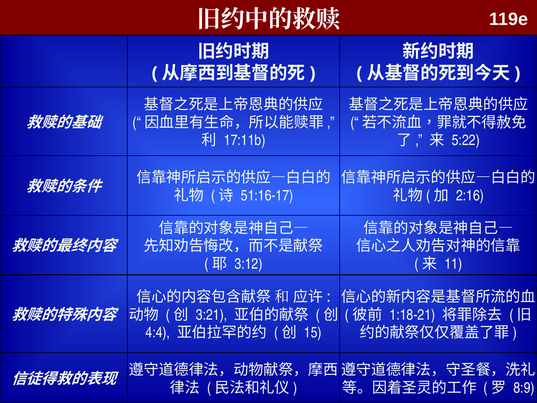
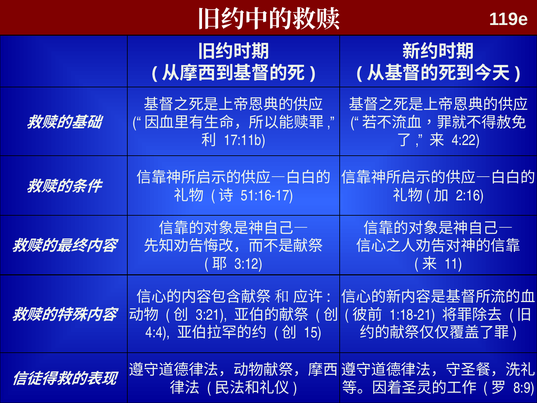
5:22: 5:22 -> 4:22
